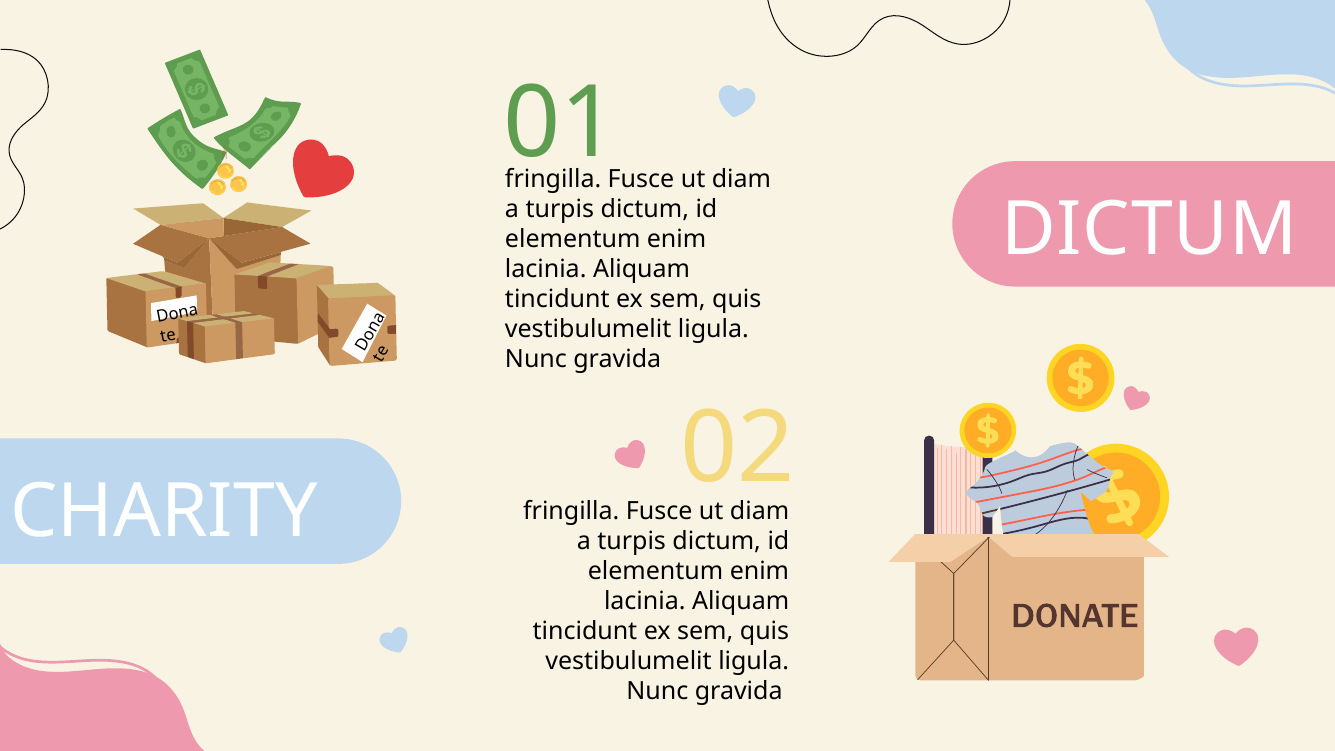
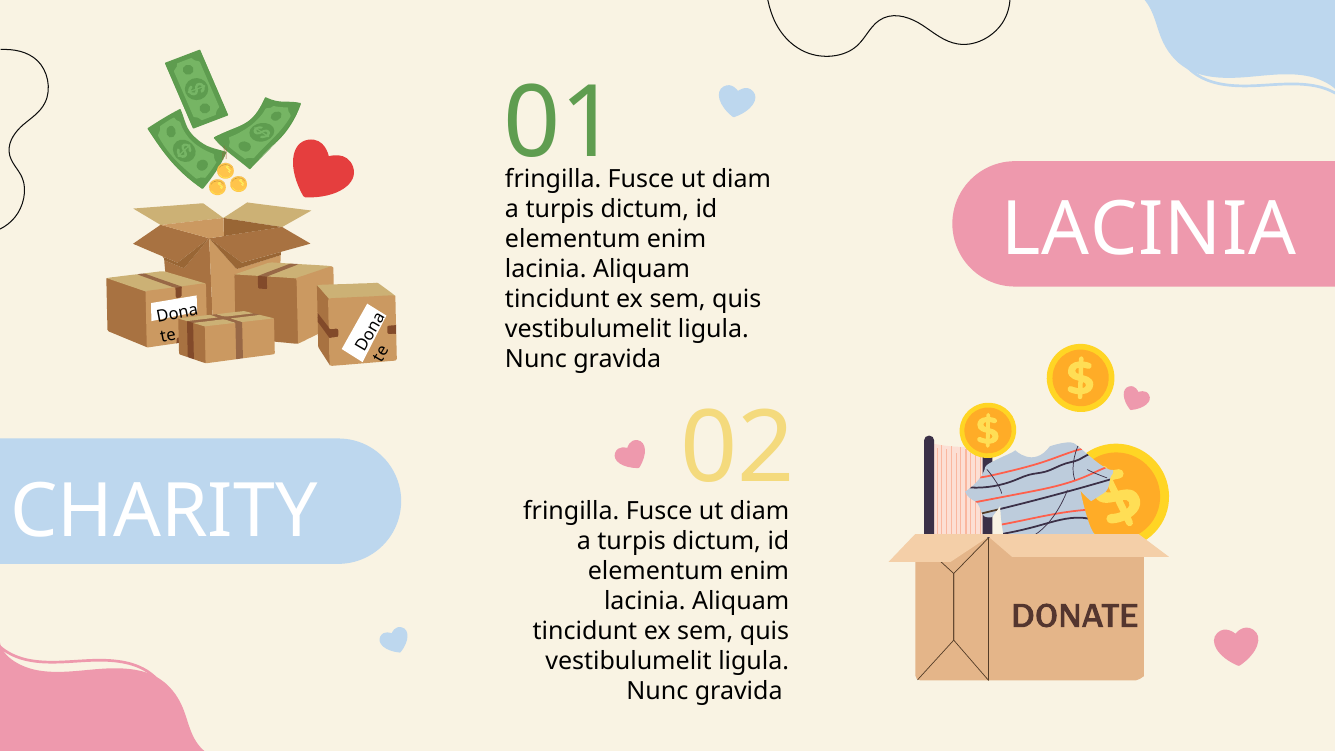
DICTUM at (1149, 230): DICTUM -> LACINIA
